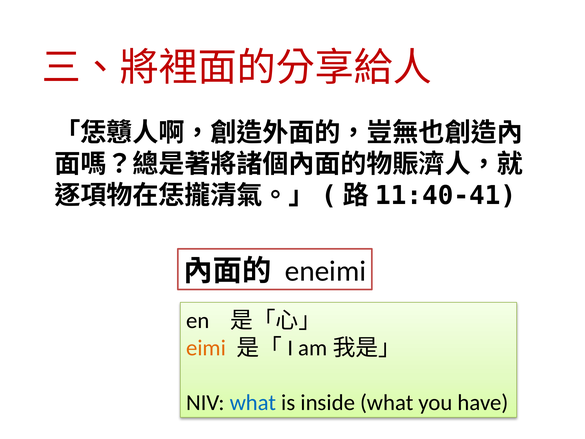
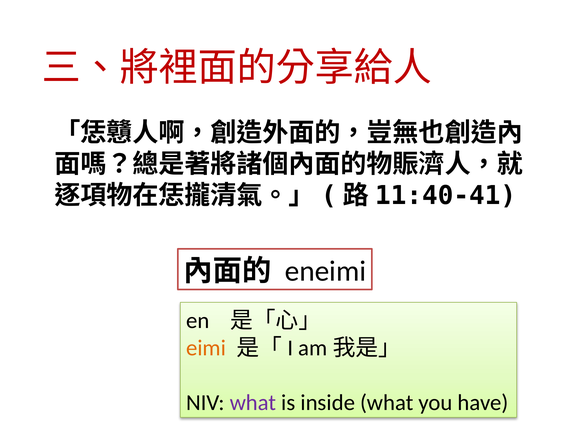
what at (253, 402) colour: blue -> purple
